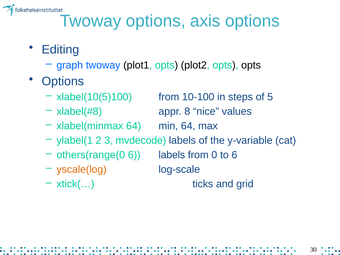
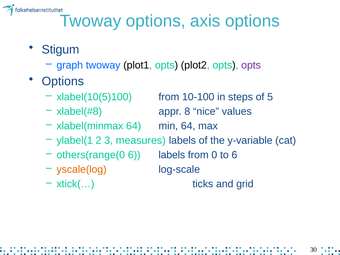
Editing: Editing -> Stigum
opts at (251, 65) colour: black -> purple
mvdecode: mvdecode -> measures
